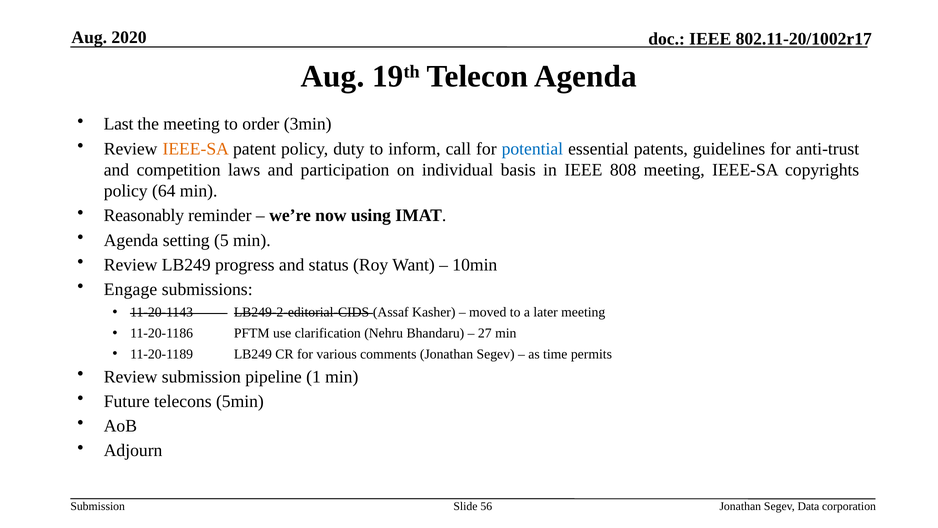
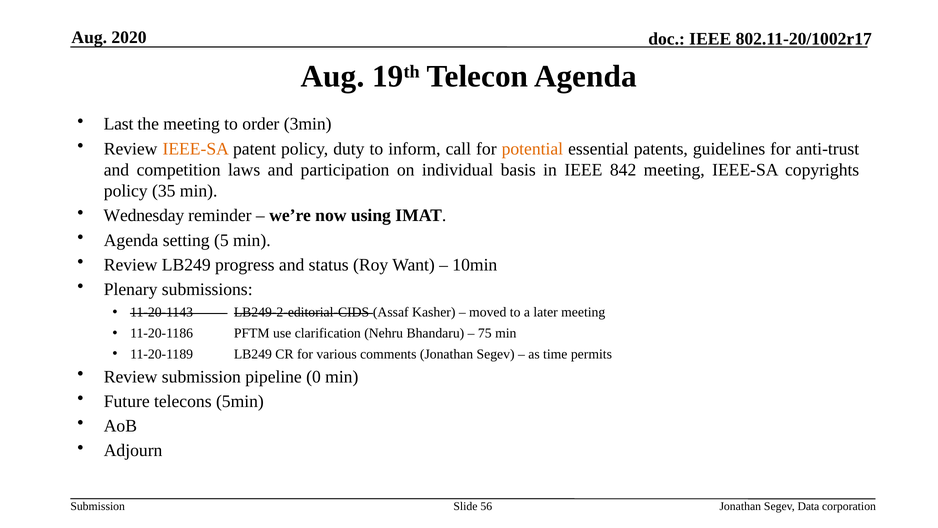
potential colour: blue -> orange
808: 808 -> 842
64: 64 -> 35
Reasonably: Reasonably -> Wednesday
Engage: Engage -> Plenary
27: 27 -> 75
1: 1 -> 0
